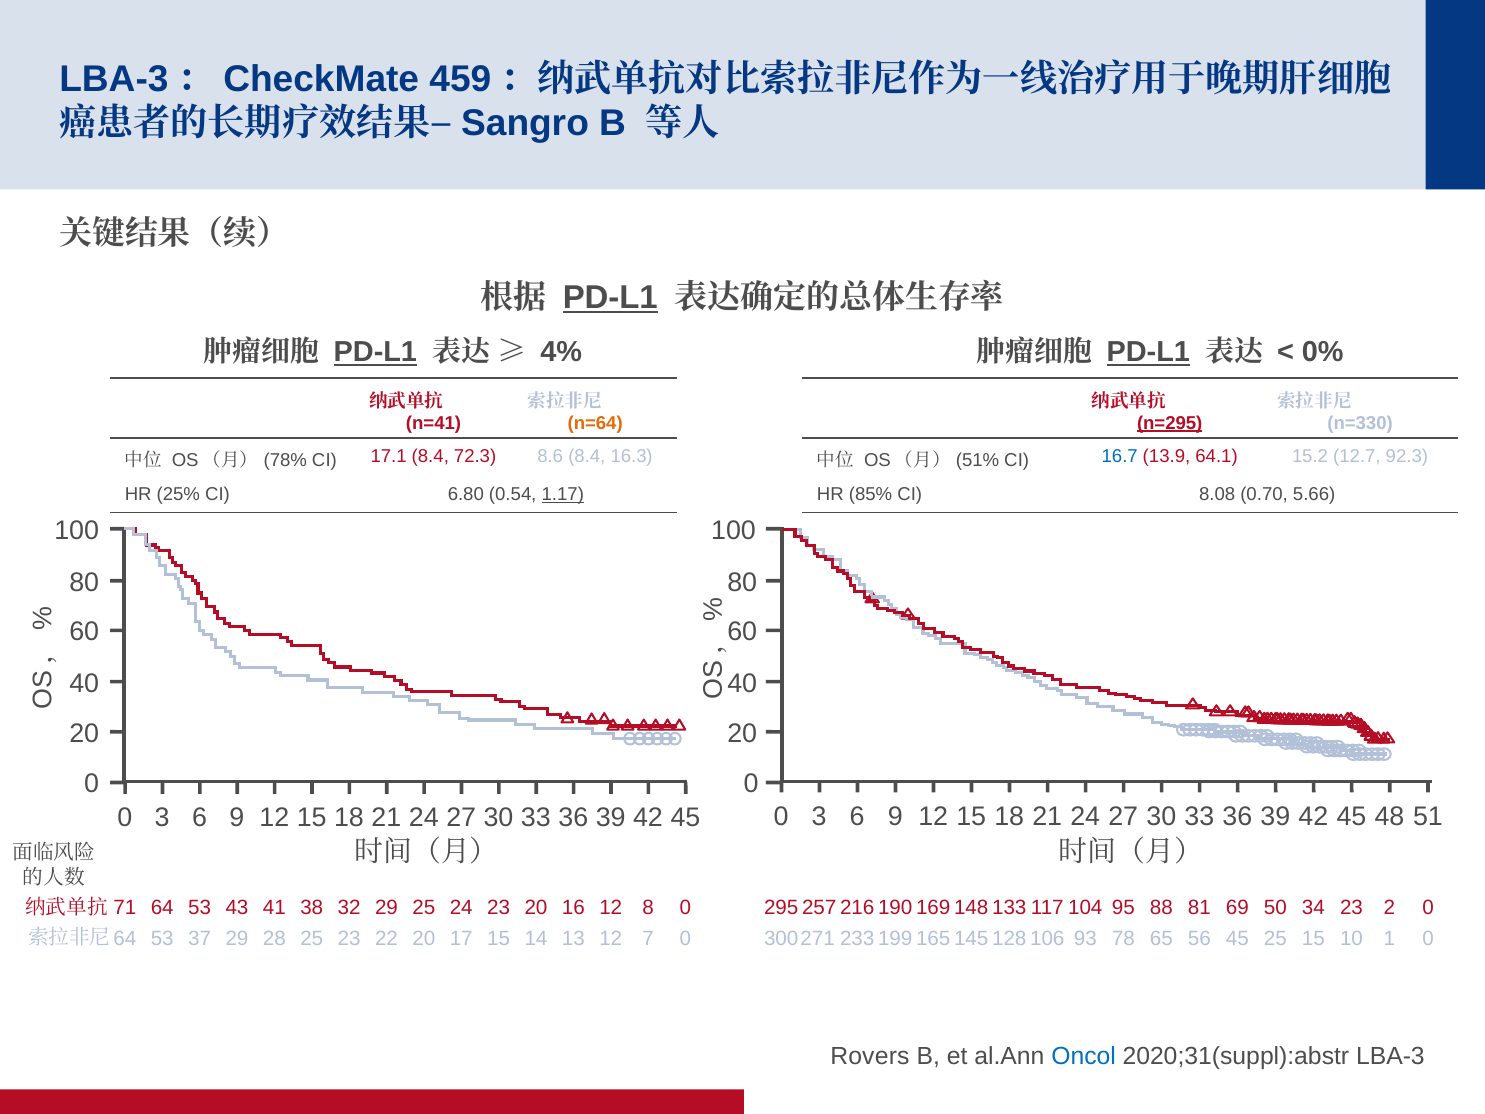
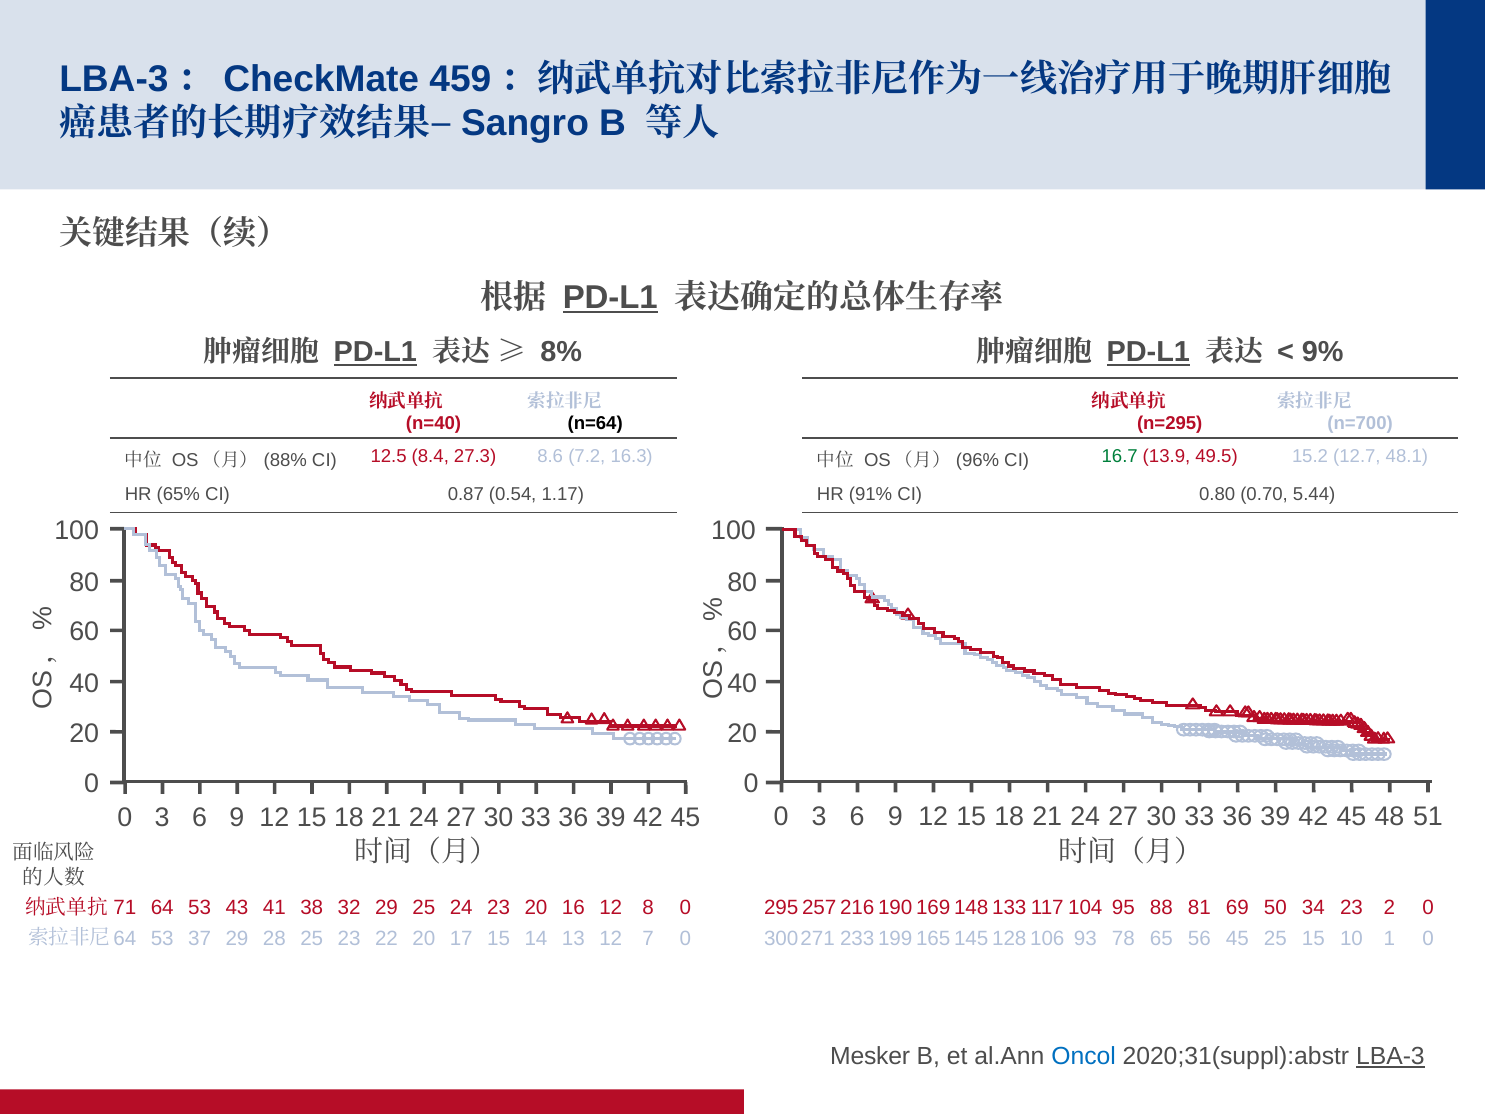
4%: 4% -> 8%
0%: 0% -> 9%
n=41: n=41 -> n=40
n=64 colour: orange -> black
n=295 underline: present -> none
n=330: n=330 -> n=700
78%: 78% -> 88%
17.1: 17.1 -> 12.5
72.3: 72.3 -> 27.3
8.6 8.4: 8.4 -> 7.2
51%: 51% -> 96%
16.7 colour: blue -> green
64.1: 64.1 -> 49.5
92.3: 92.3 -> 48.1
25%: 25% -> 65%
6.80: 6.80 -> 0.87
1.17 underline: present -> none
85%: 85% -> 91%
8.08: 8.08 -> 0.80
5.66: 5.66 -> 5.44
Rovers: Rovers -> Mesker
LBA-3 underline: none -> present
